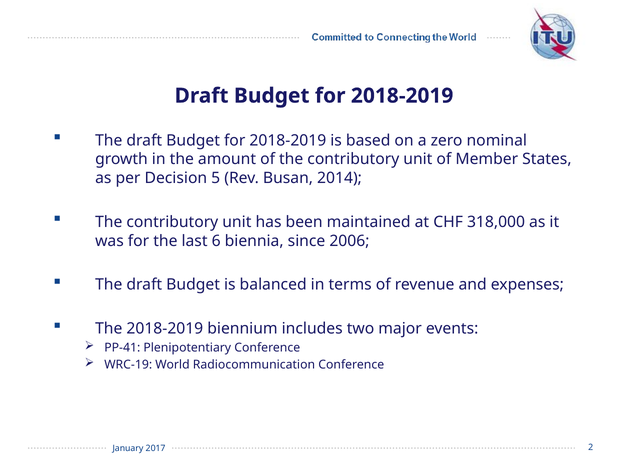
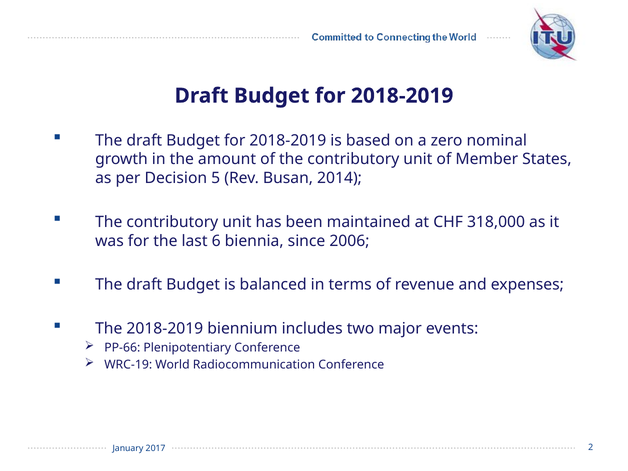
PP-41: PP-41 -> PP-66
